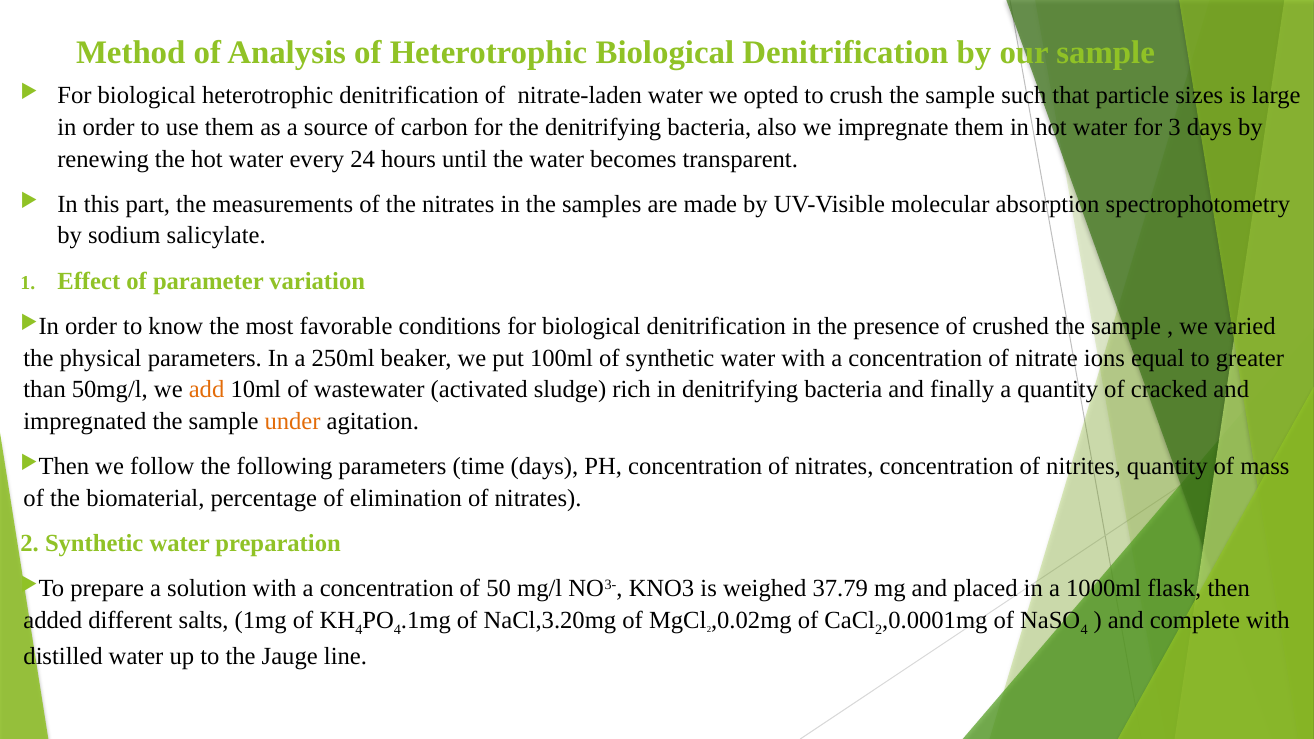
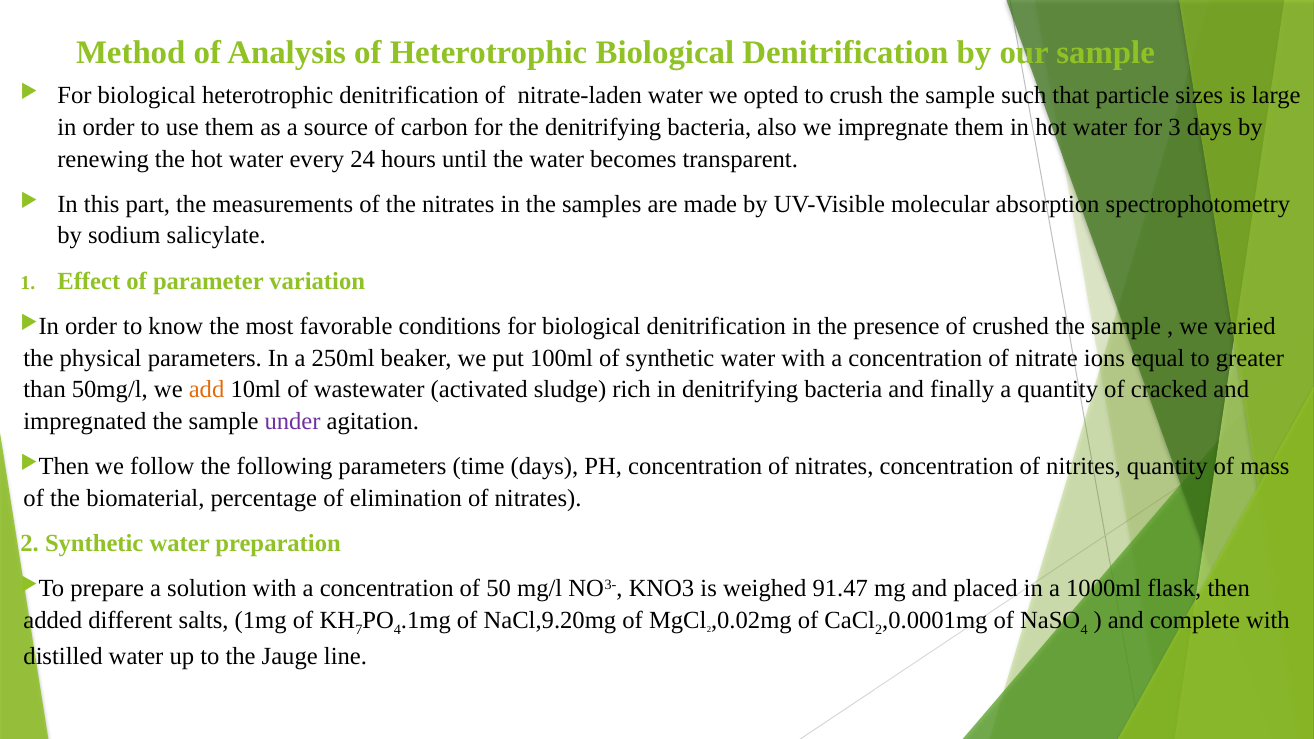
under colour: orange -> purple
37.79: 37.79 -> 91.47
4 at (359, 630): 4 -> 7
NaCl,3.20mg: NaCl,3.20mg -> NaCl,9.20mg
